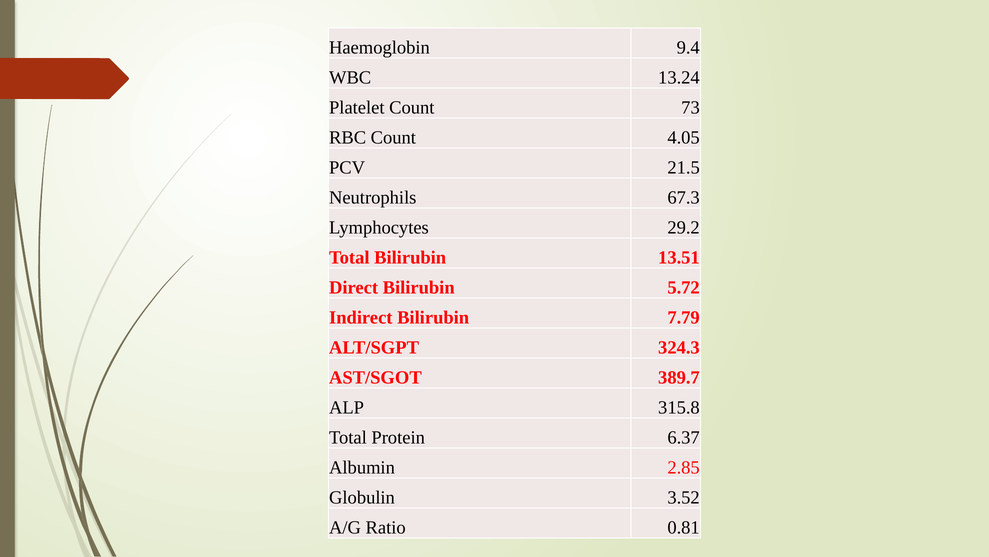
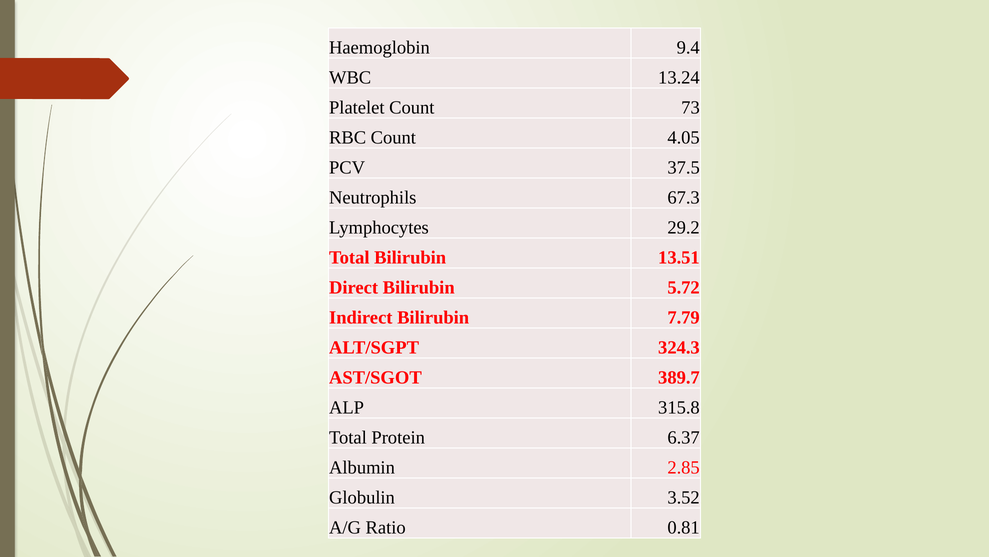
21.5: 21.5 -> 37.5
